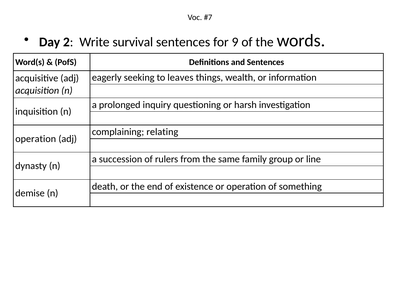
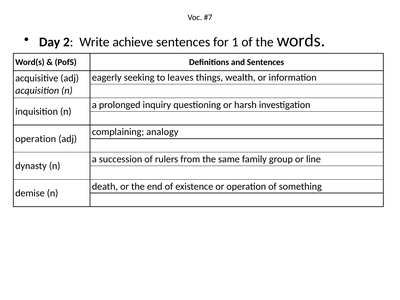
survival: survival -> achieve
9: 9 -> 1
relating: relating -> analogy
